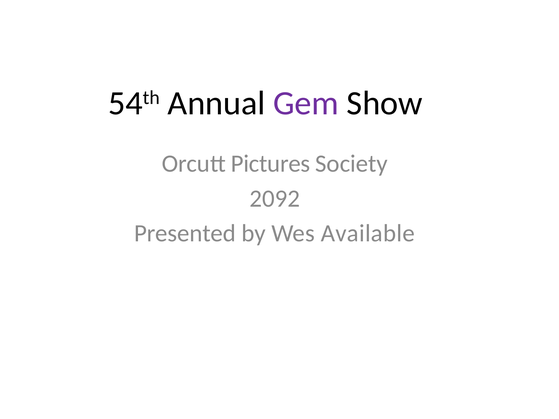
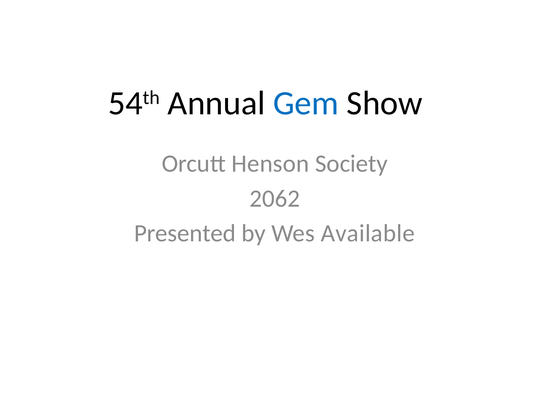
Gem colour: purple -> blue
Pictures: Pictures -> Henson
2092: 2092 -> 2062
